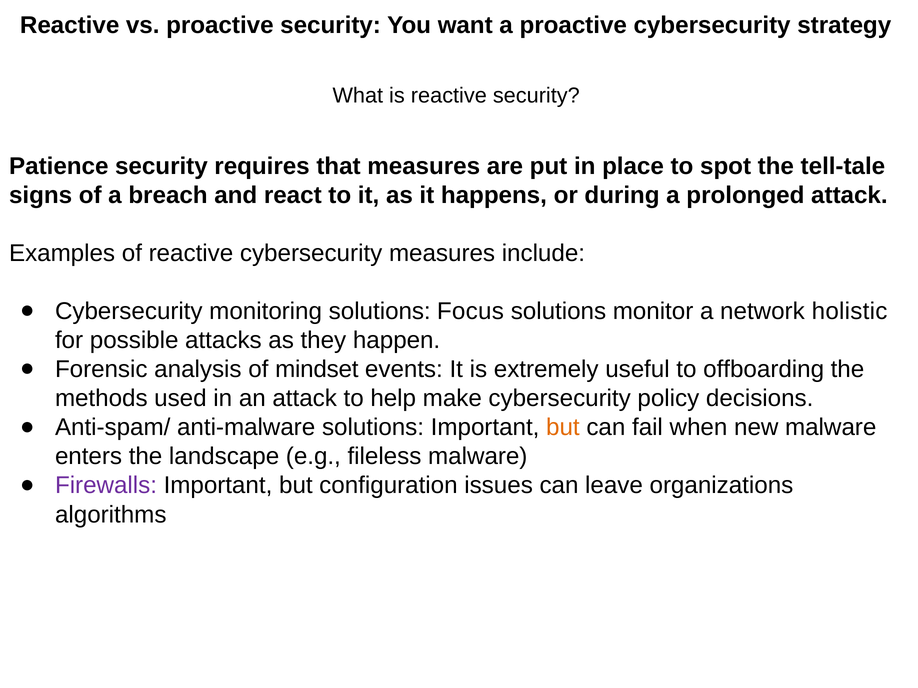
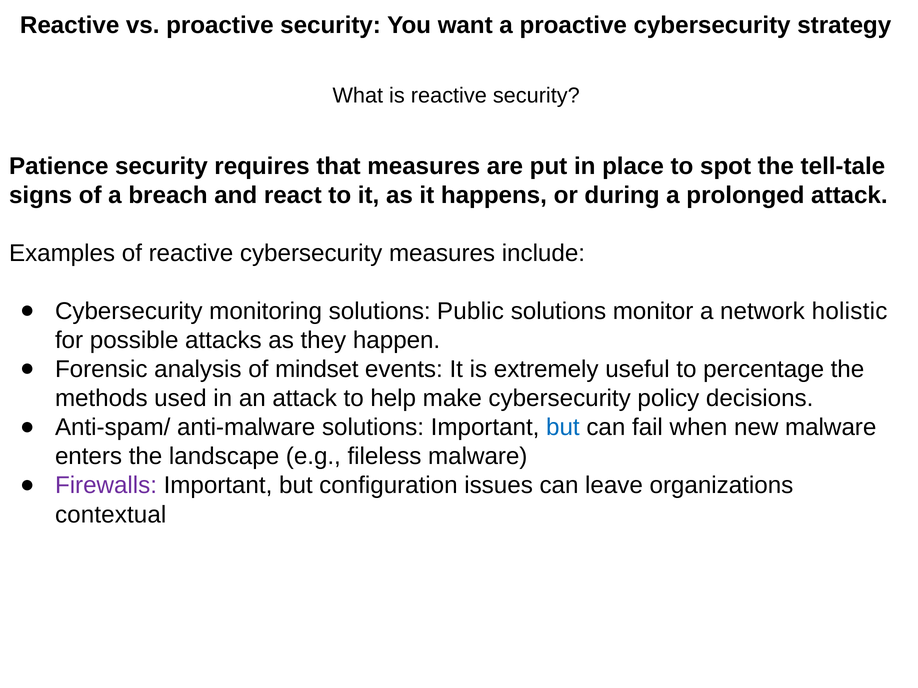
Focus: Focus -> Public
offboarding: offboarding -> percentage
but at (563, 428) colour: orange -> blue
algorithms: algorithms -> contextual
